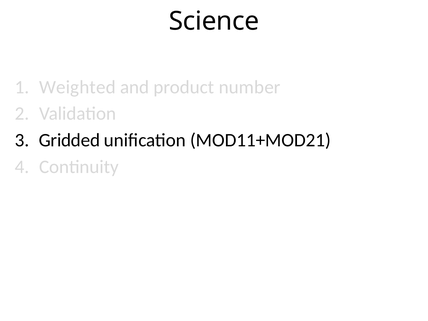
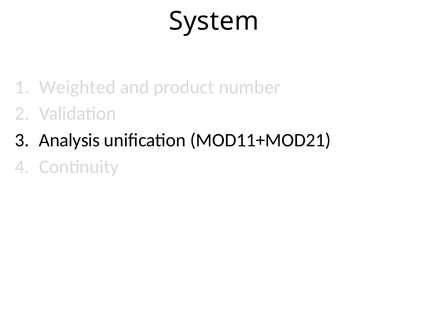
Science: Science -> System
Gridded: Gridded -> Analysis
